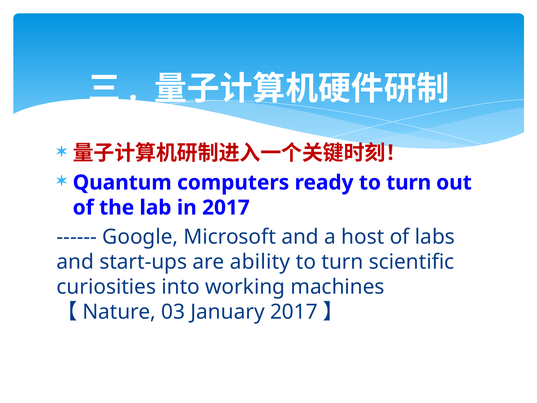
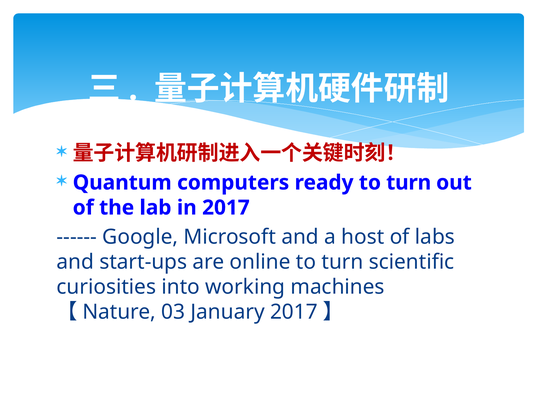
ability: ability -> online
